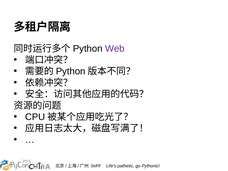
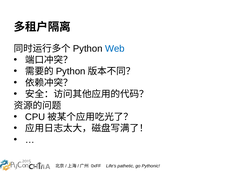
Web colour: purple -> blue
